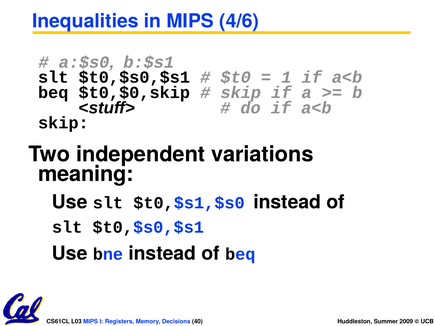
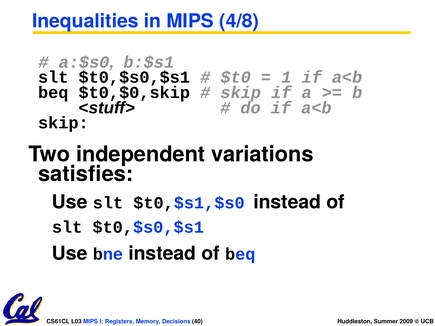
4/6: 4/6 -> 4/8
meaning: meaning -> satisfies
